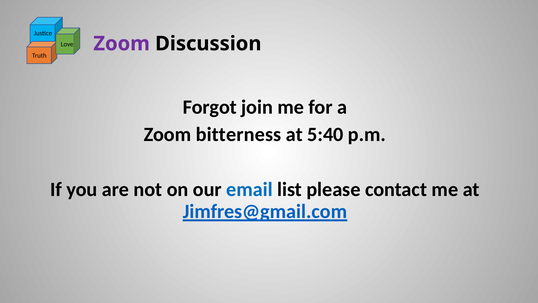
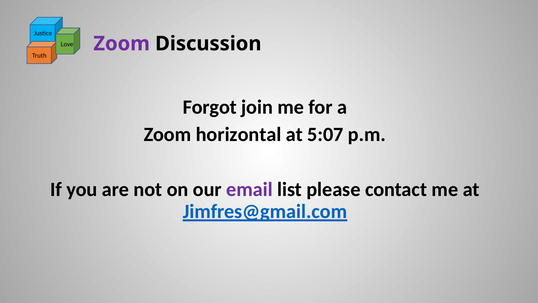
bitterness: bitterness -> horizontal
5:40: 5:40 -> 5:07
email colour: blue -> purple
